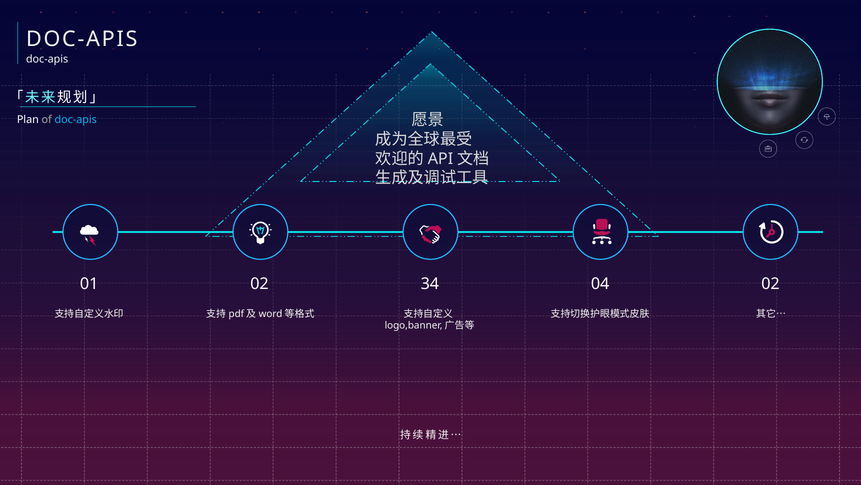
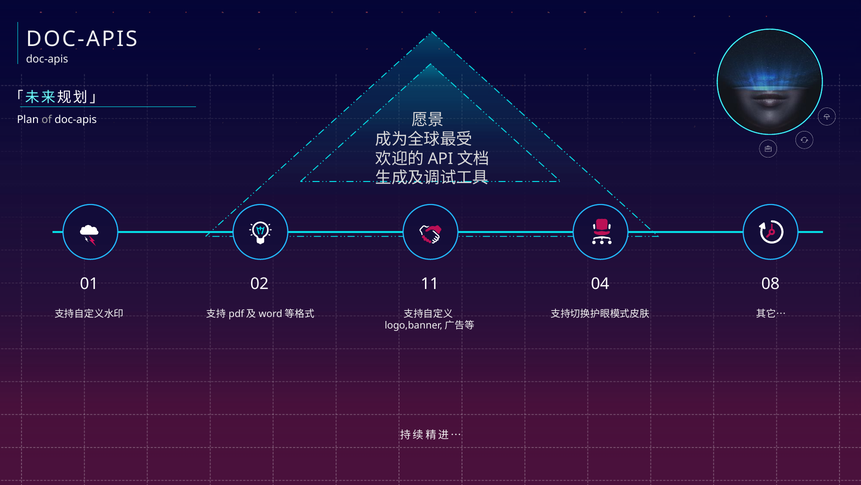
doc-apis at (76, 119) colour: light blue -> white
34: 34 -> 11
04 02: 02 -> 08
